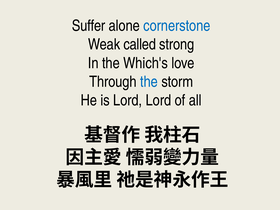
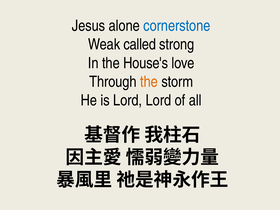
Suffer: Suffer -> Jesus
Which's: Which's -> House's
the at (149, 82) colour: blue -> orange
